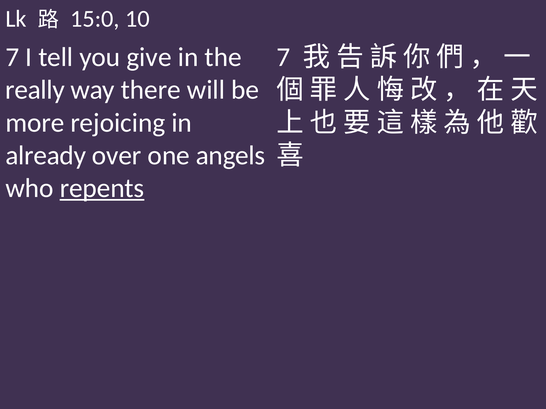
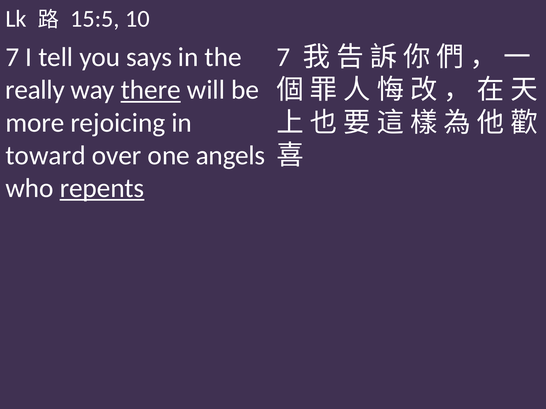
15:0: 15:0 -> 15:5
give: give -> says
there underline: none -> present
already: already -> toward
